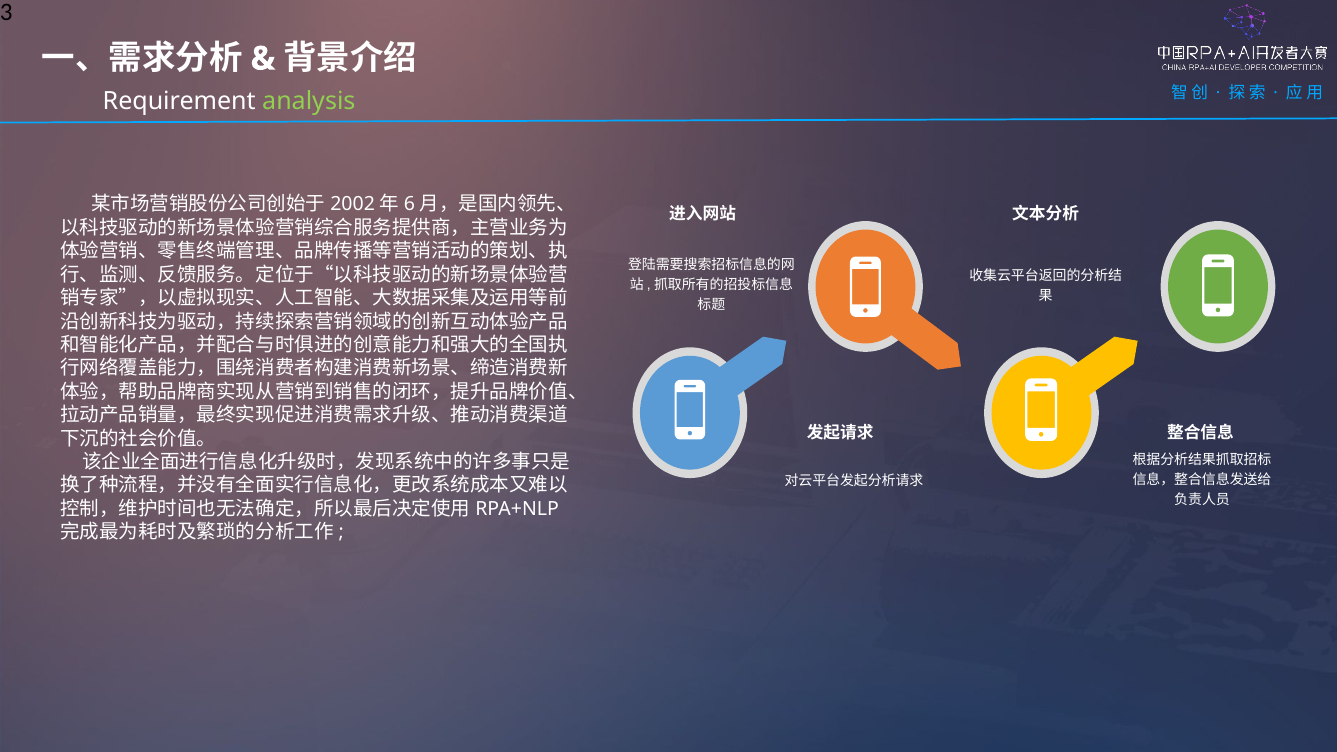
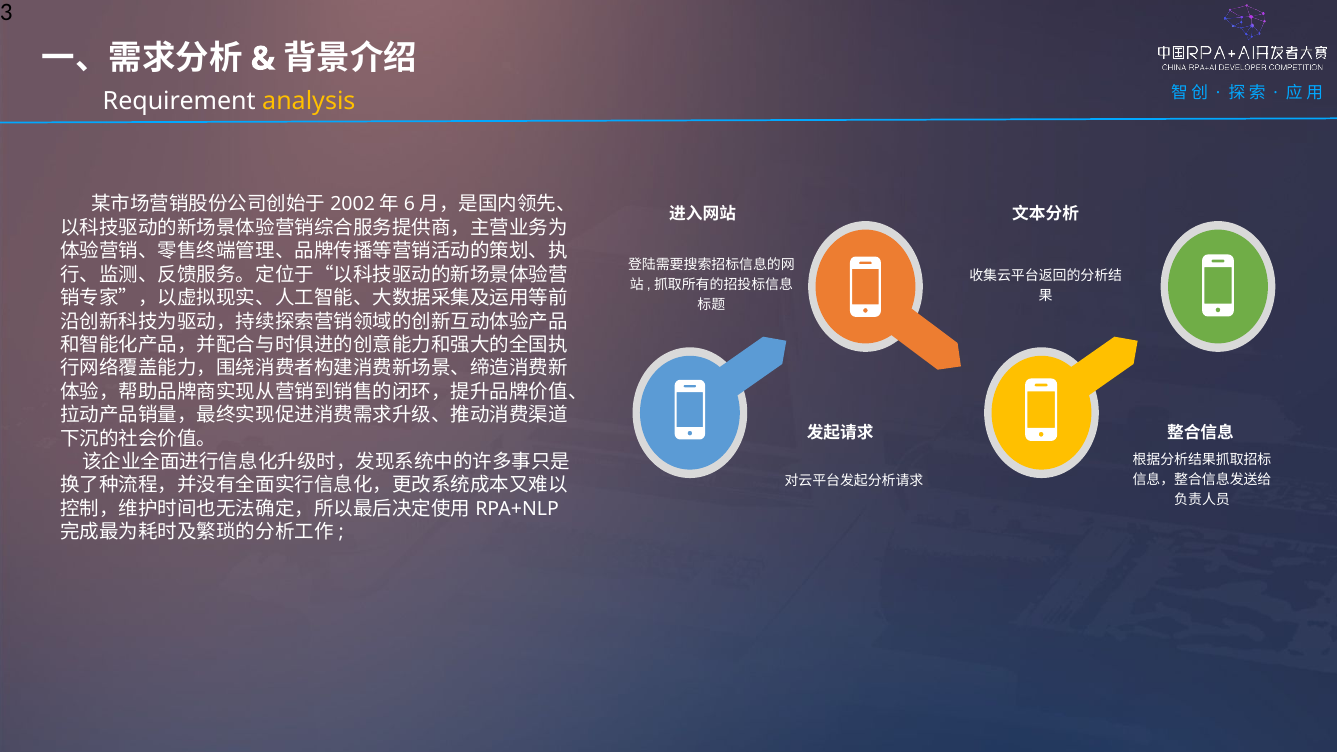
analysis colour: light green -> yellow
